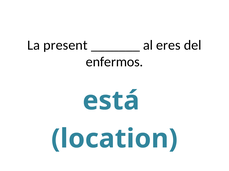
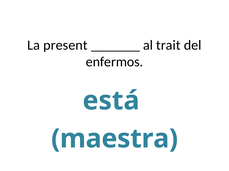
eres: eres -> trait
location: location -> maestra
